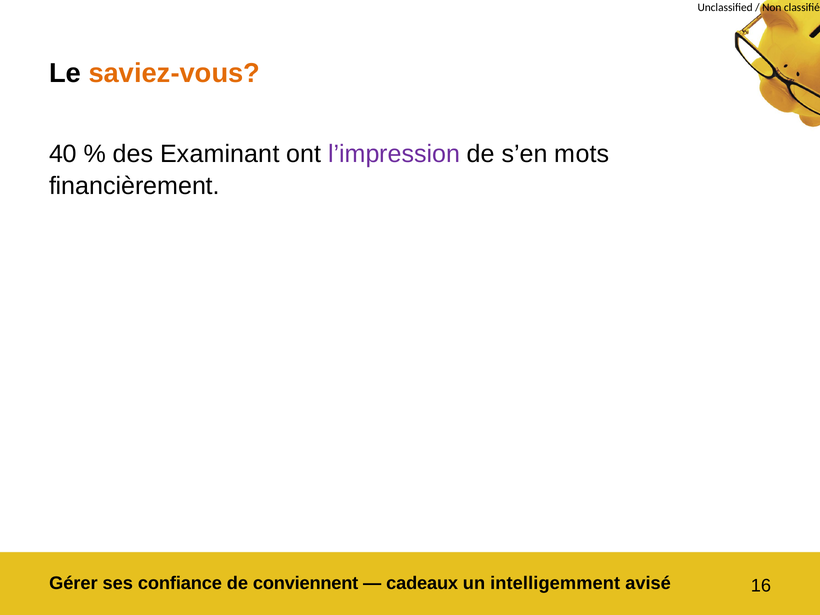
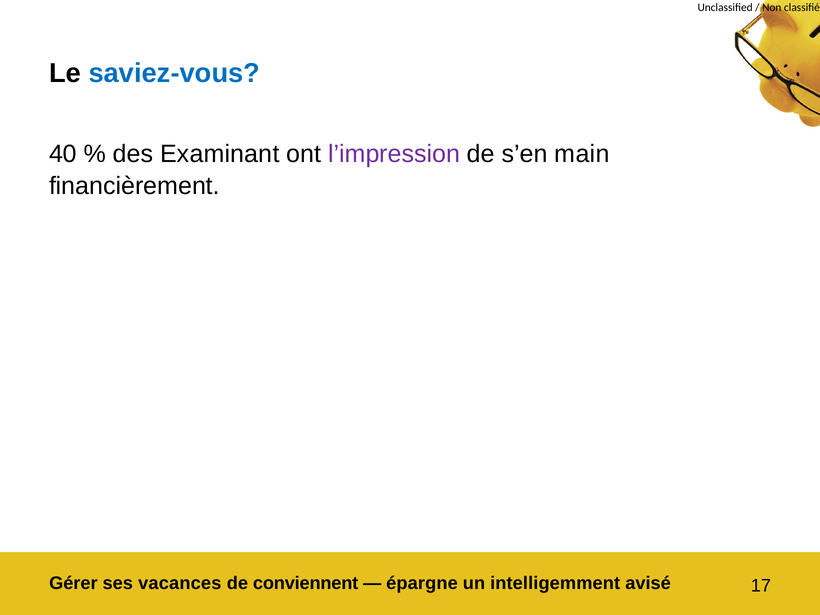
saviez-vous colour: orange -> blue
mots: mots -> main
confiance: confiance -> vacances
cadeaux: cadeaux -> épargne
16: 16 -> 17
